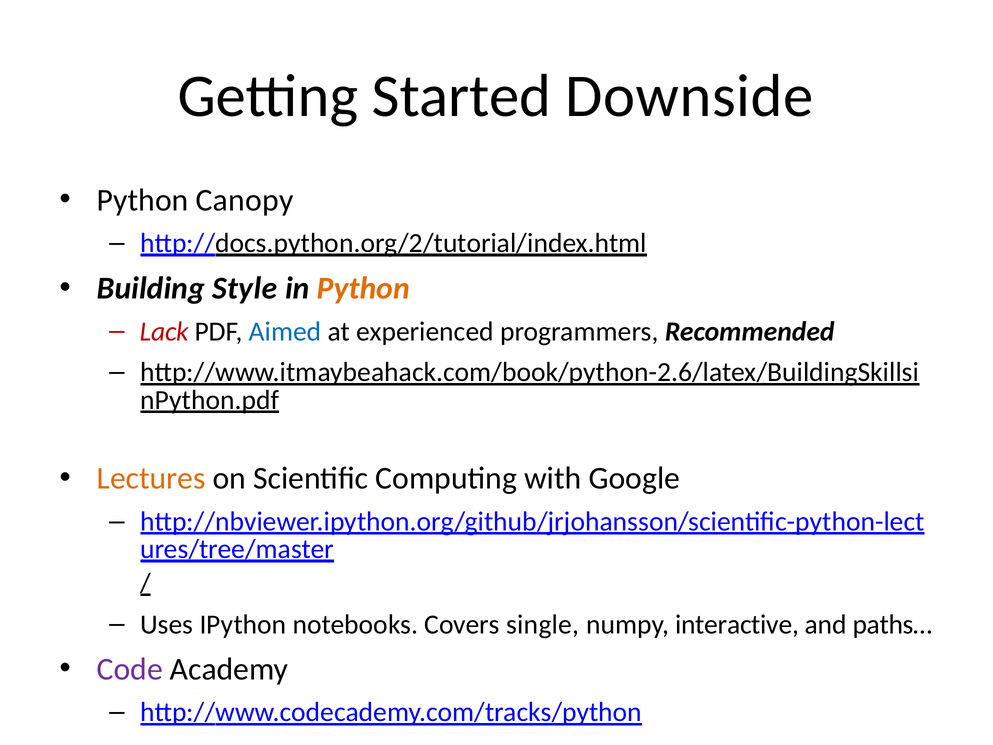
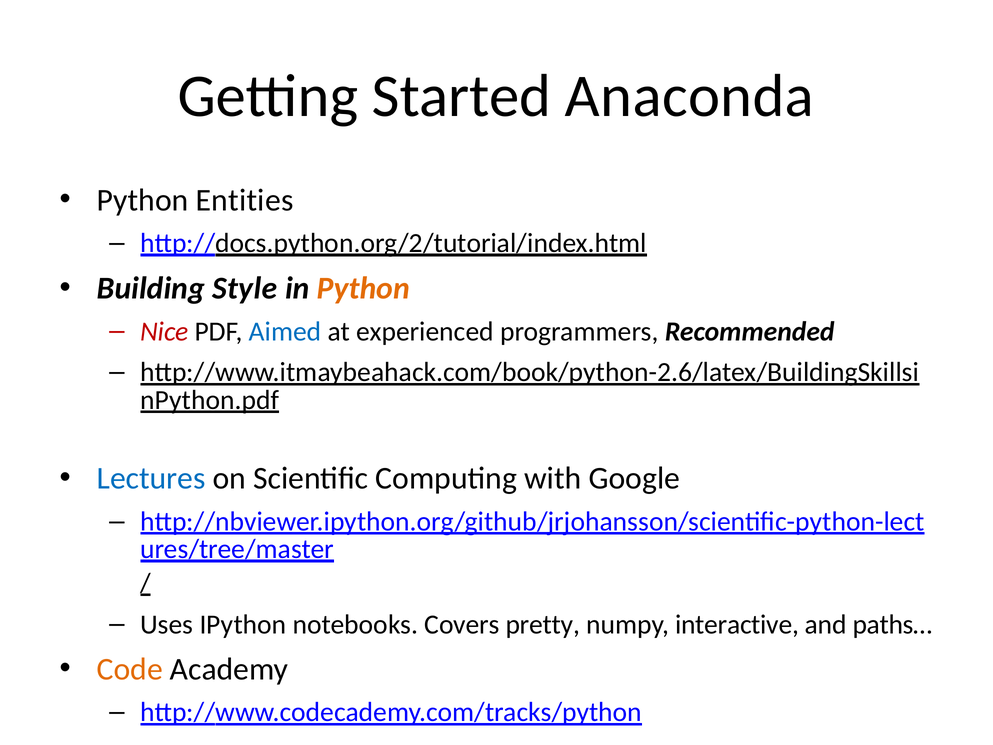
Downside: Downside -> Anaconda
Canopy: Canopy -> Entities
Lack: Lack -> Nice
Lectures colour: orange -> blue
single: single -> pretty
Code colour: purple -> orange
